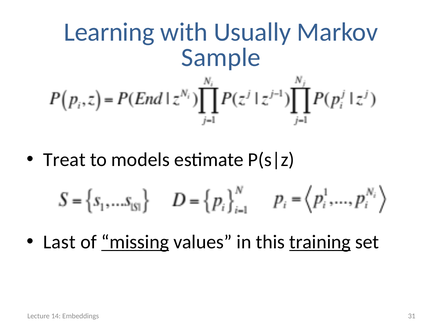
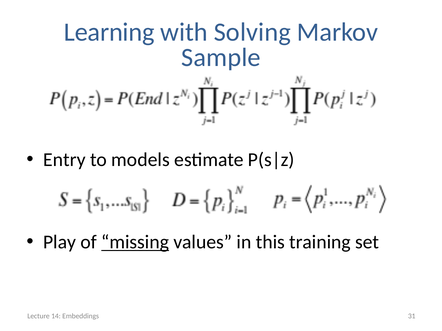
Usually: Usually -> Solving
Treat: Treat -> Entry
Last: Last -> Play
training underline: present -> none
